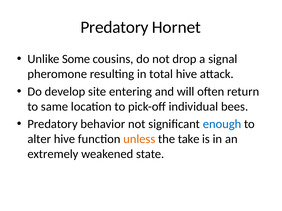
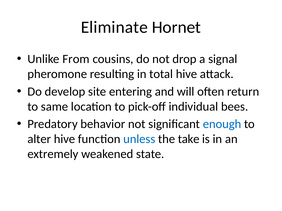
Predatory at (114, 27): Predatory -> Eliminate
Some: Some -> From
unless colour: orange -> blue
